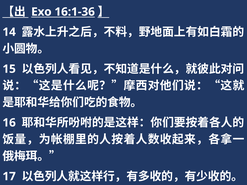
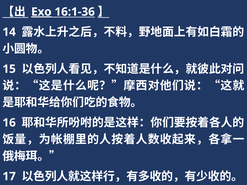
Exo underline: none -> present
